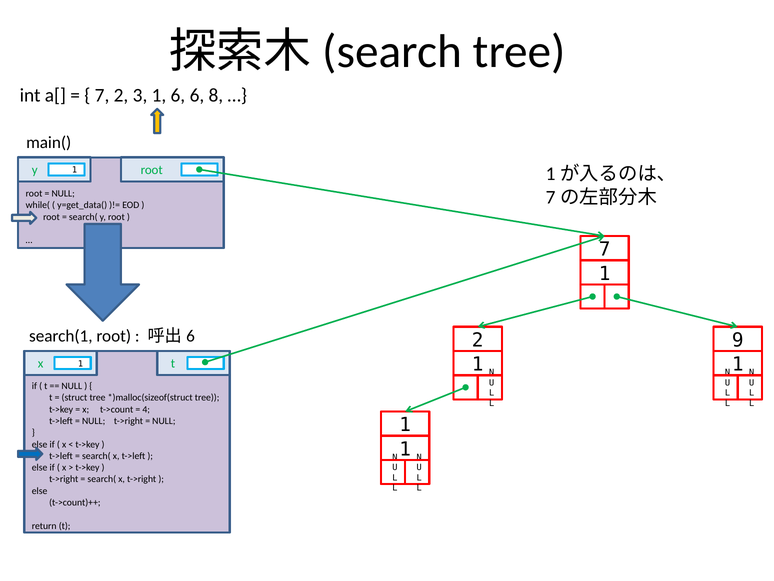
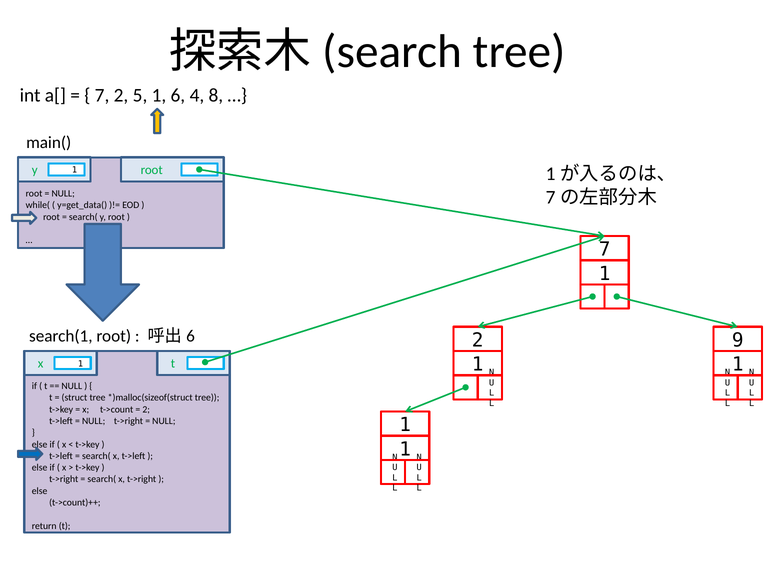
3: 3 -> 5
6 6: 6 -> 4
4 at (146, 409): 4 -> 2
